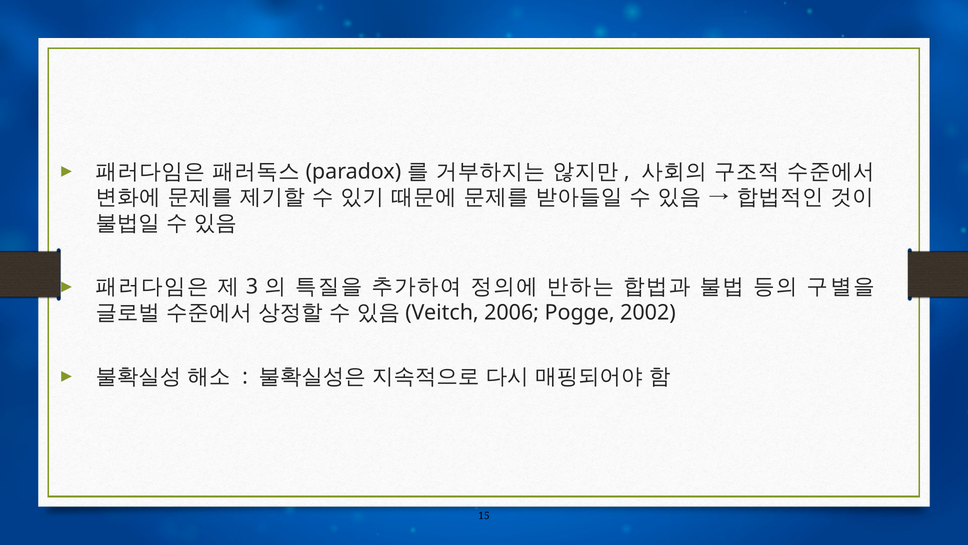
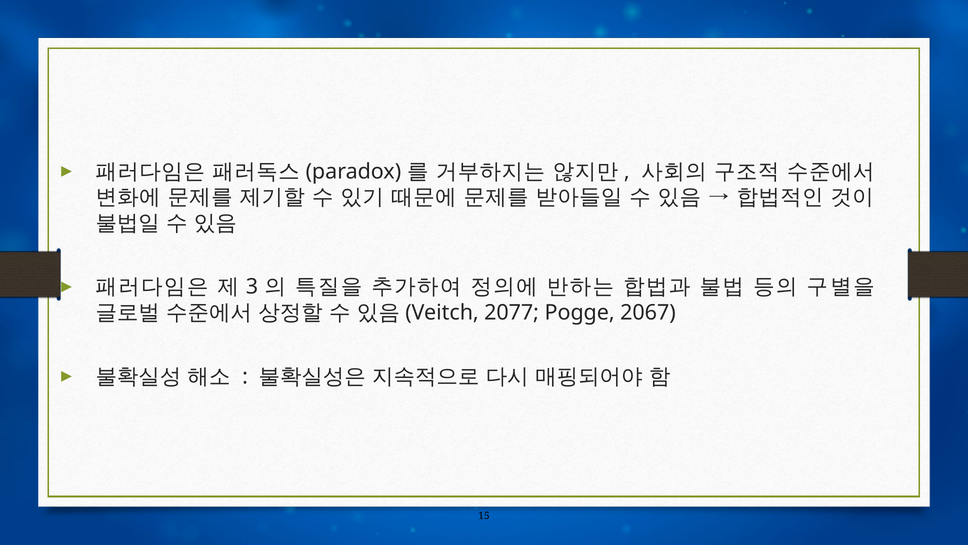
2006: 2006 -> 2077
2002: 2002 -> 2067
